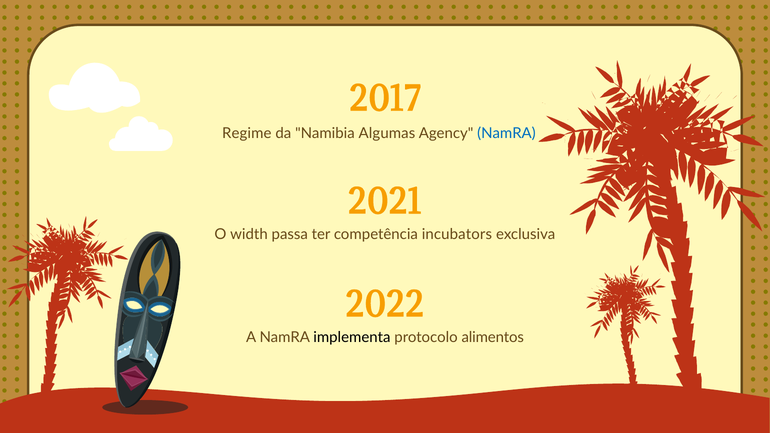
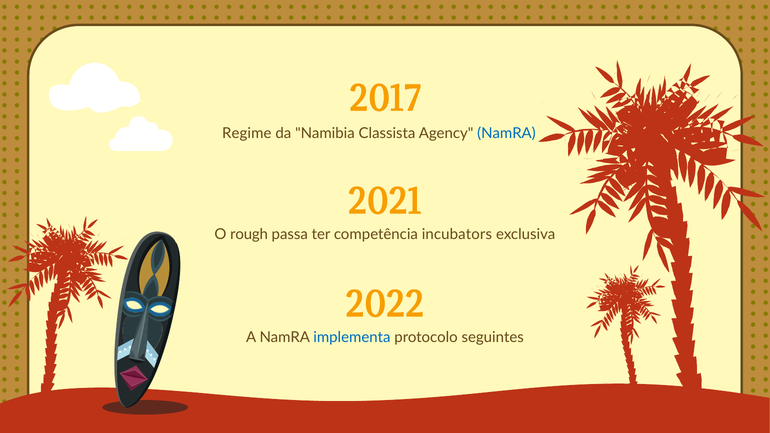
Algumas: Algumas -> Classista
width: width -> rough
implementa colour: black -> blue
alimentos: alimentos -> seguintes
